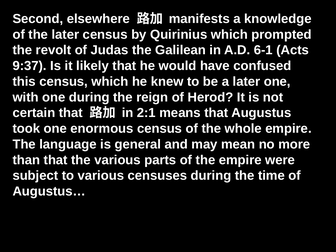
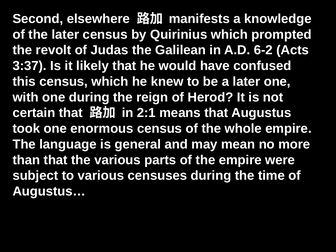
6-1: 6-1 -> 6-2
9:37: 9:37 -> 3:37
